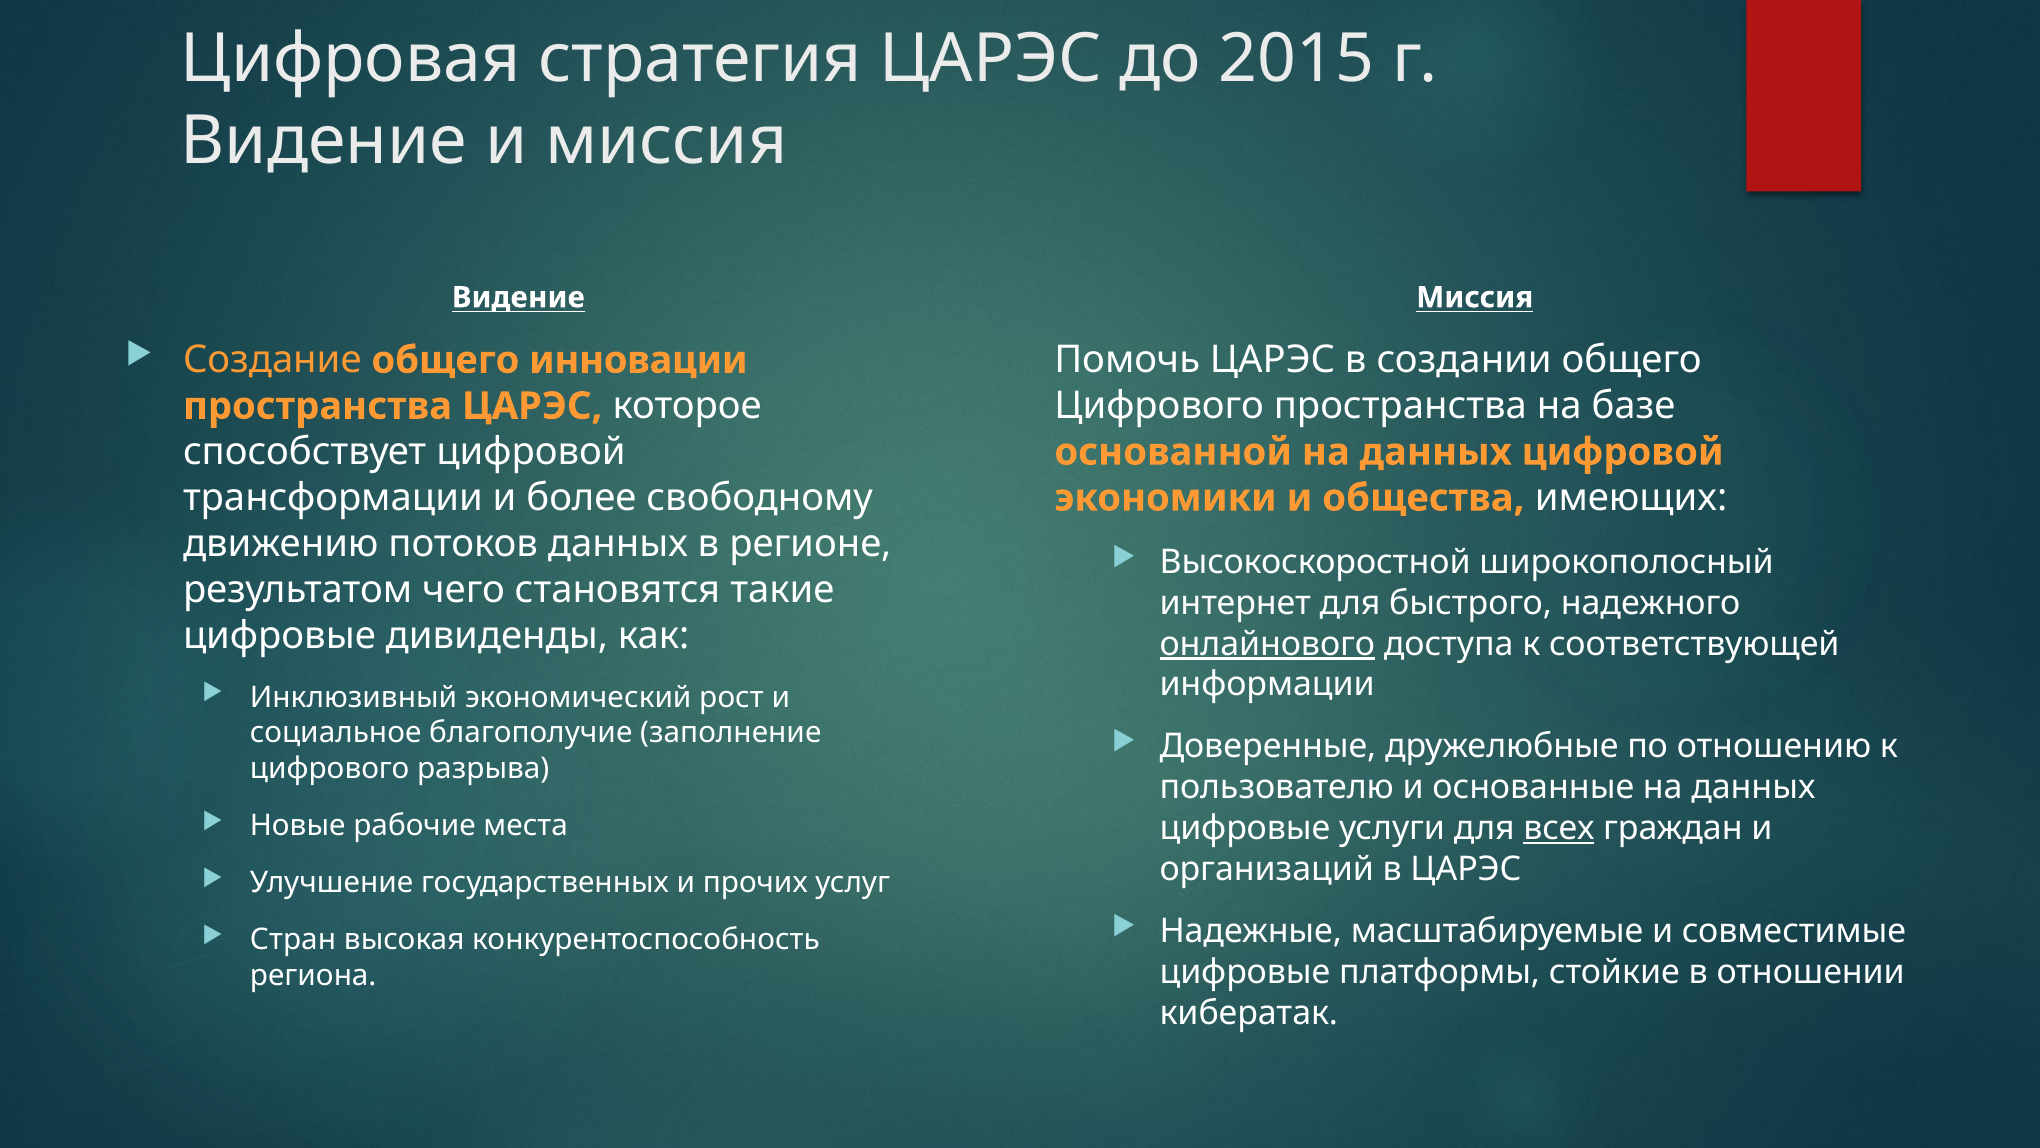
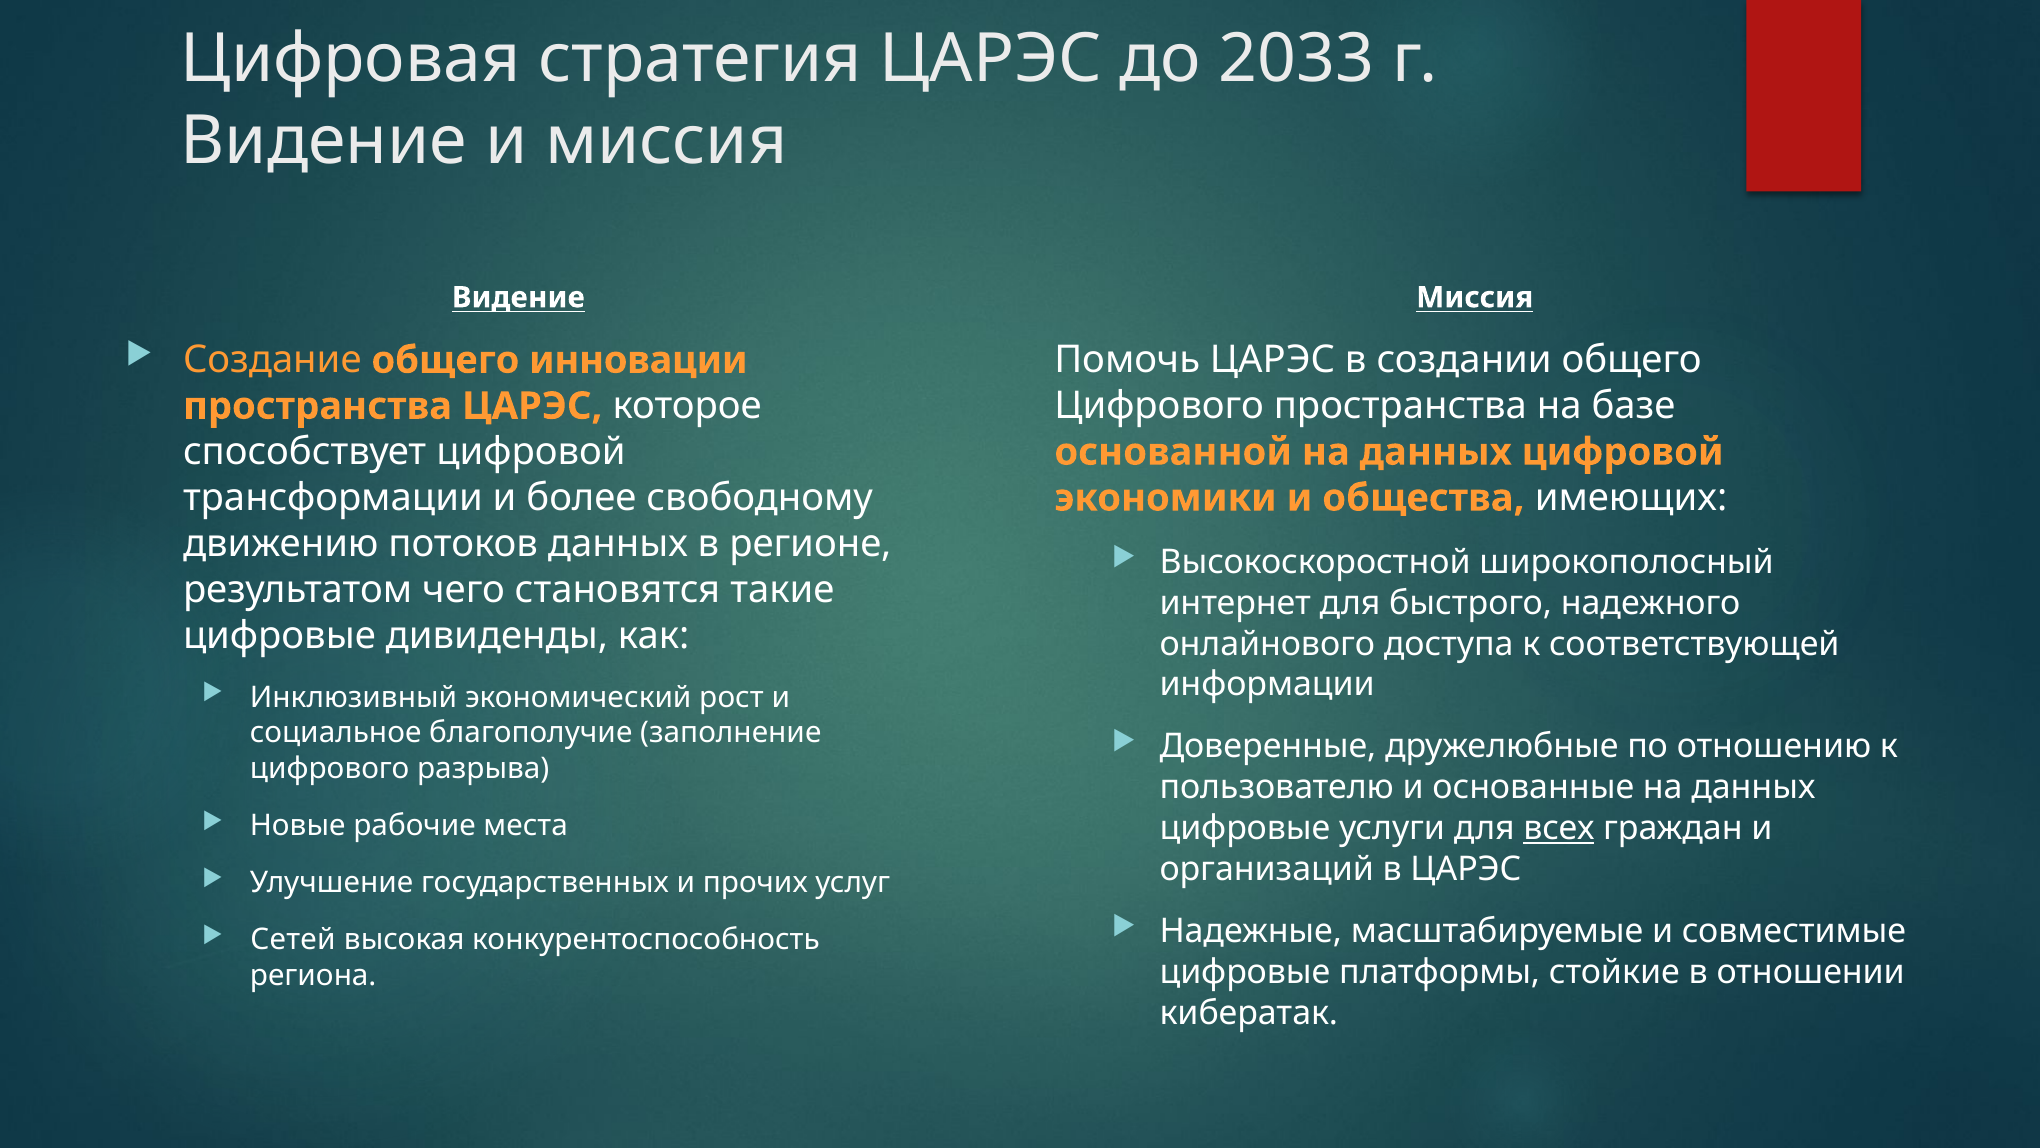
2015: 2015 -> 2033
онлайнового underline: present -> none
Стран: Стран -> Сетей
